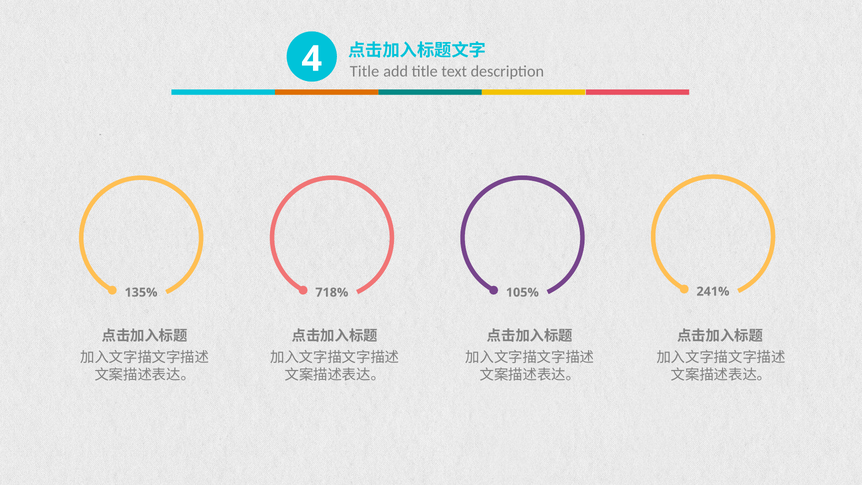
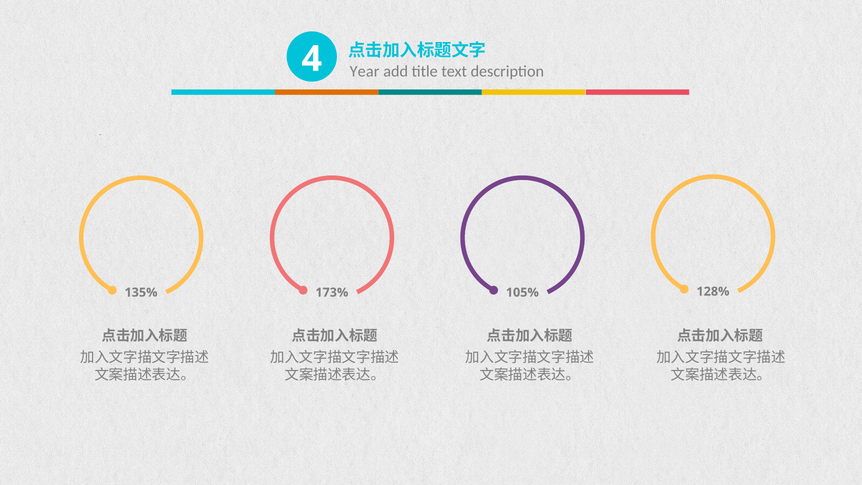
Title at (365, 72): Title -> Year
718%: 718% -> 173%
241%: 241% -> 128%
